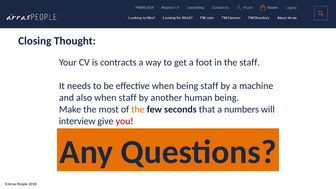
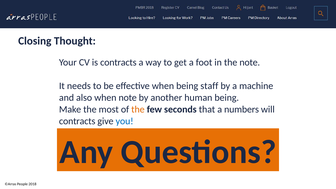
the staff: staff -> note
when staff: staff -> note
interview at (77, 121): interview -> contracts
you colour: red -> blue
